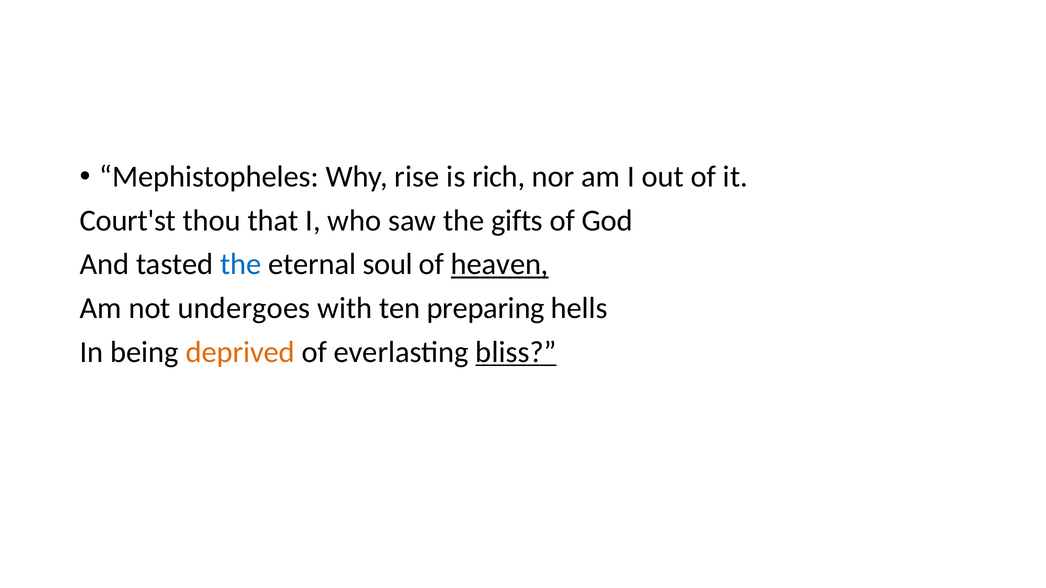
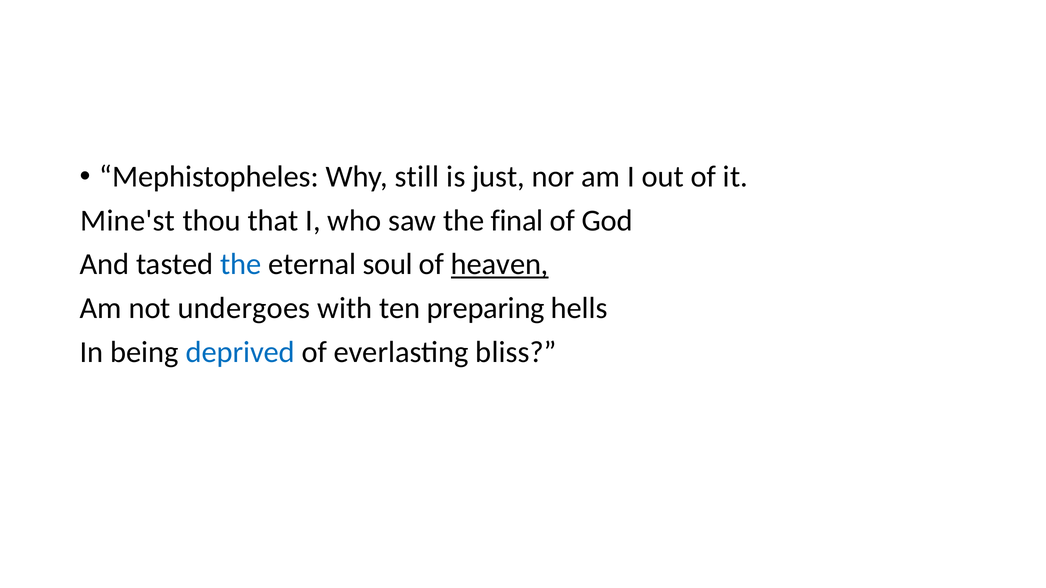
rise: rise -> still
rich: rich -> just
Court'st: Court'st -> Mine'st
gifts: gifts -> final
deprived colour: orange -> blue
bliss underline: present -> none
